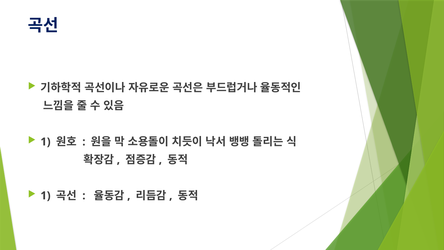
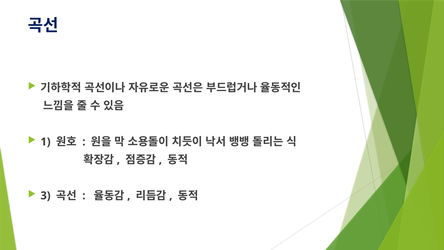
1 at (46, 195): 1 -> 3
